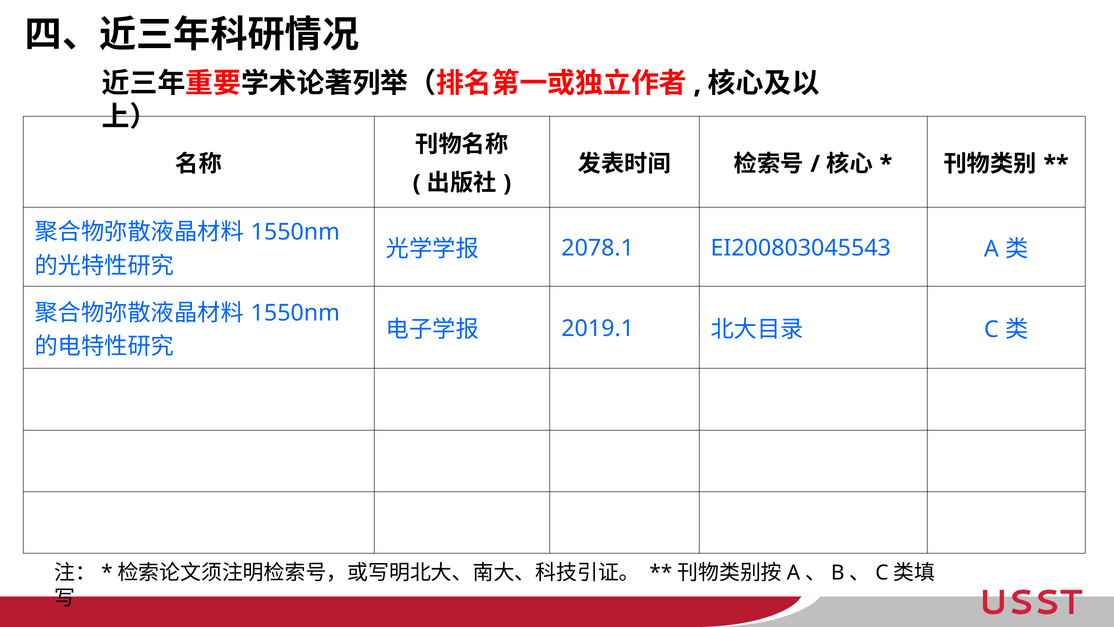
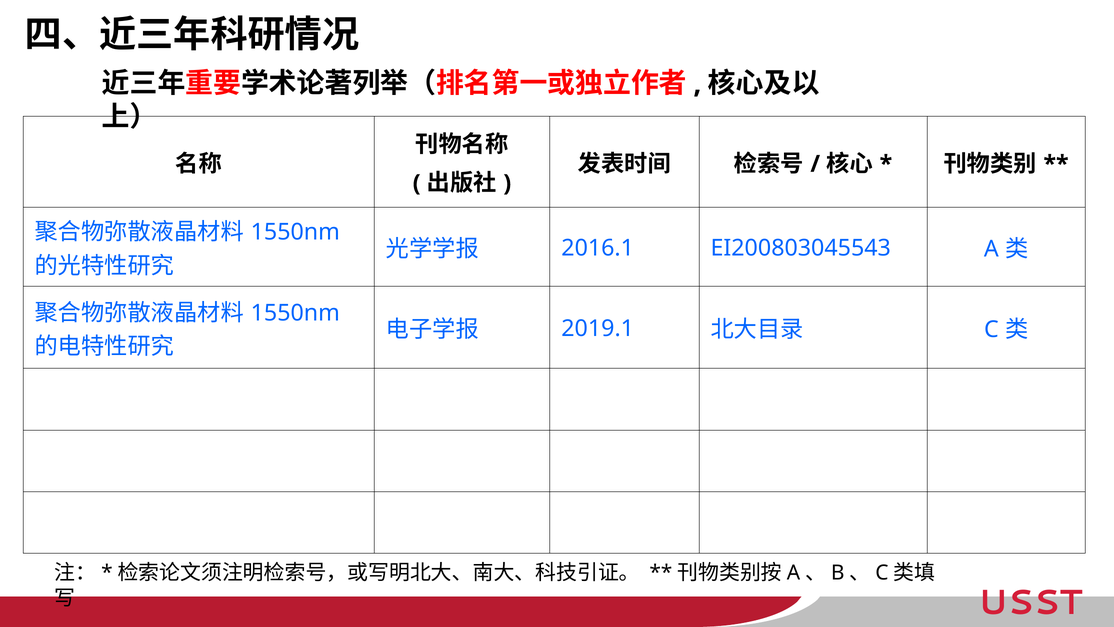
2078.1: 2078.1 -> 2016.1
